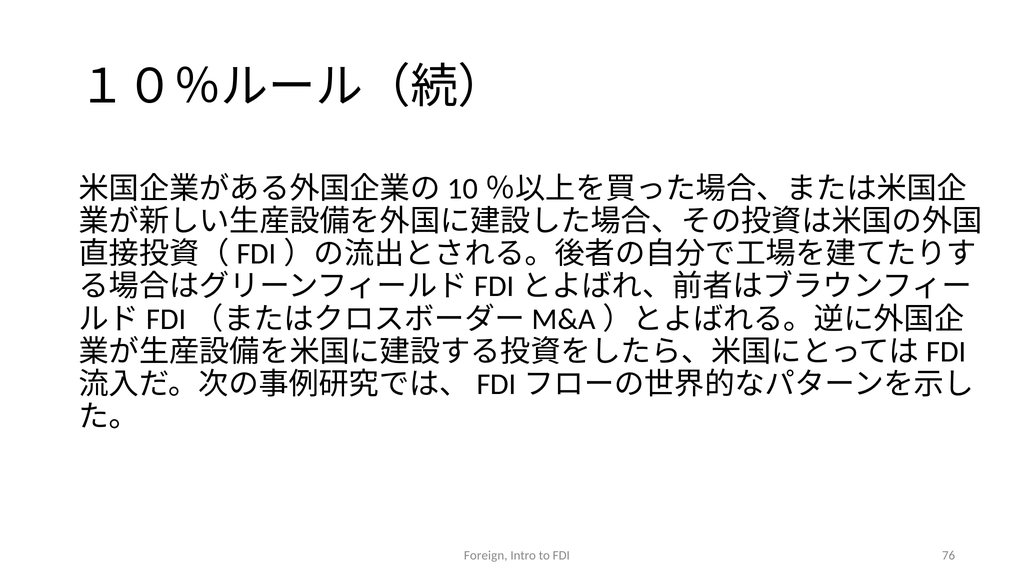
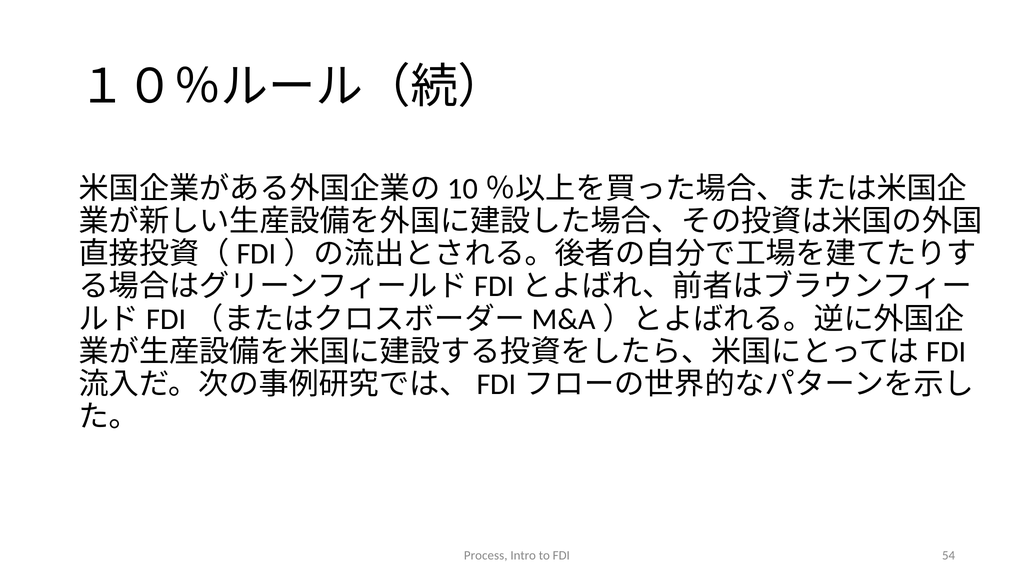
Foreign: Foreign -> Process
76: 76 -> 54
